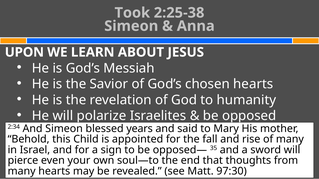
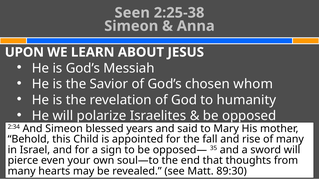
Took: Took -> Seen
chosen hearts: hearts -> whom
97:30: 97:30 -> 89:30
